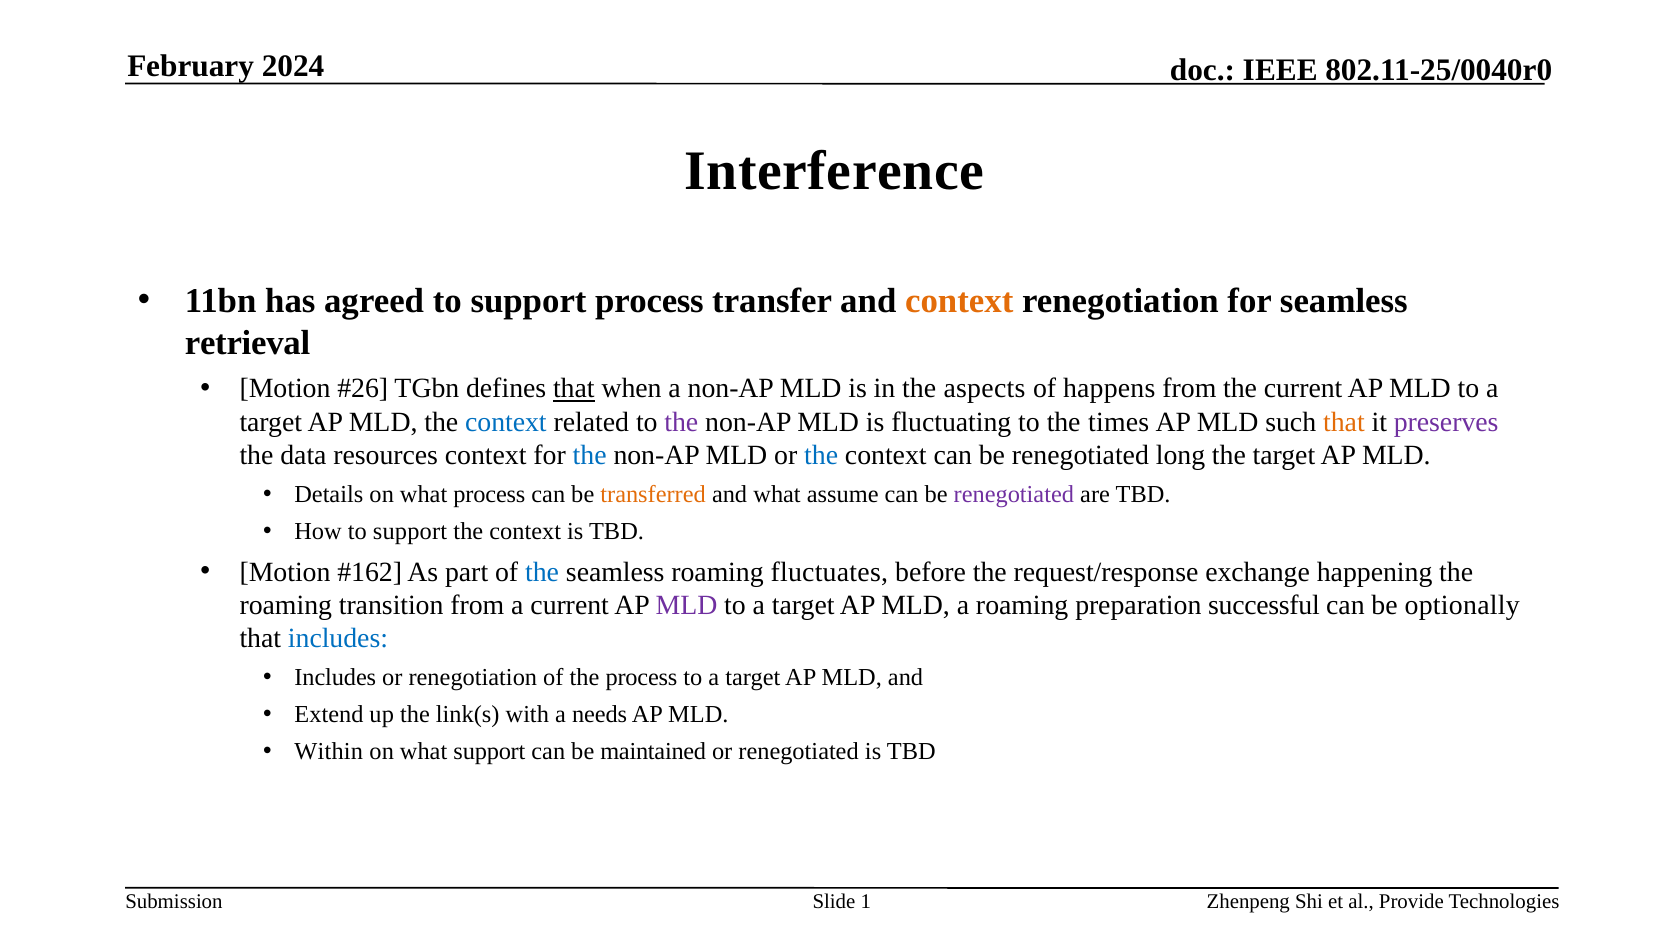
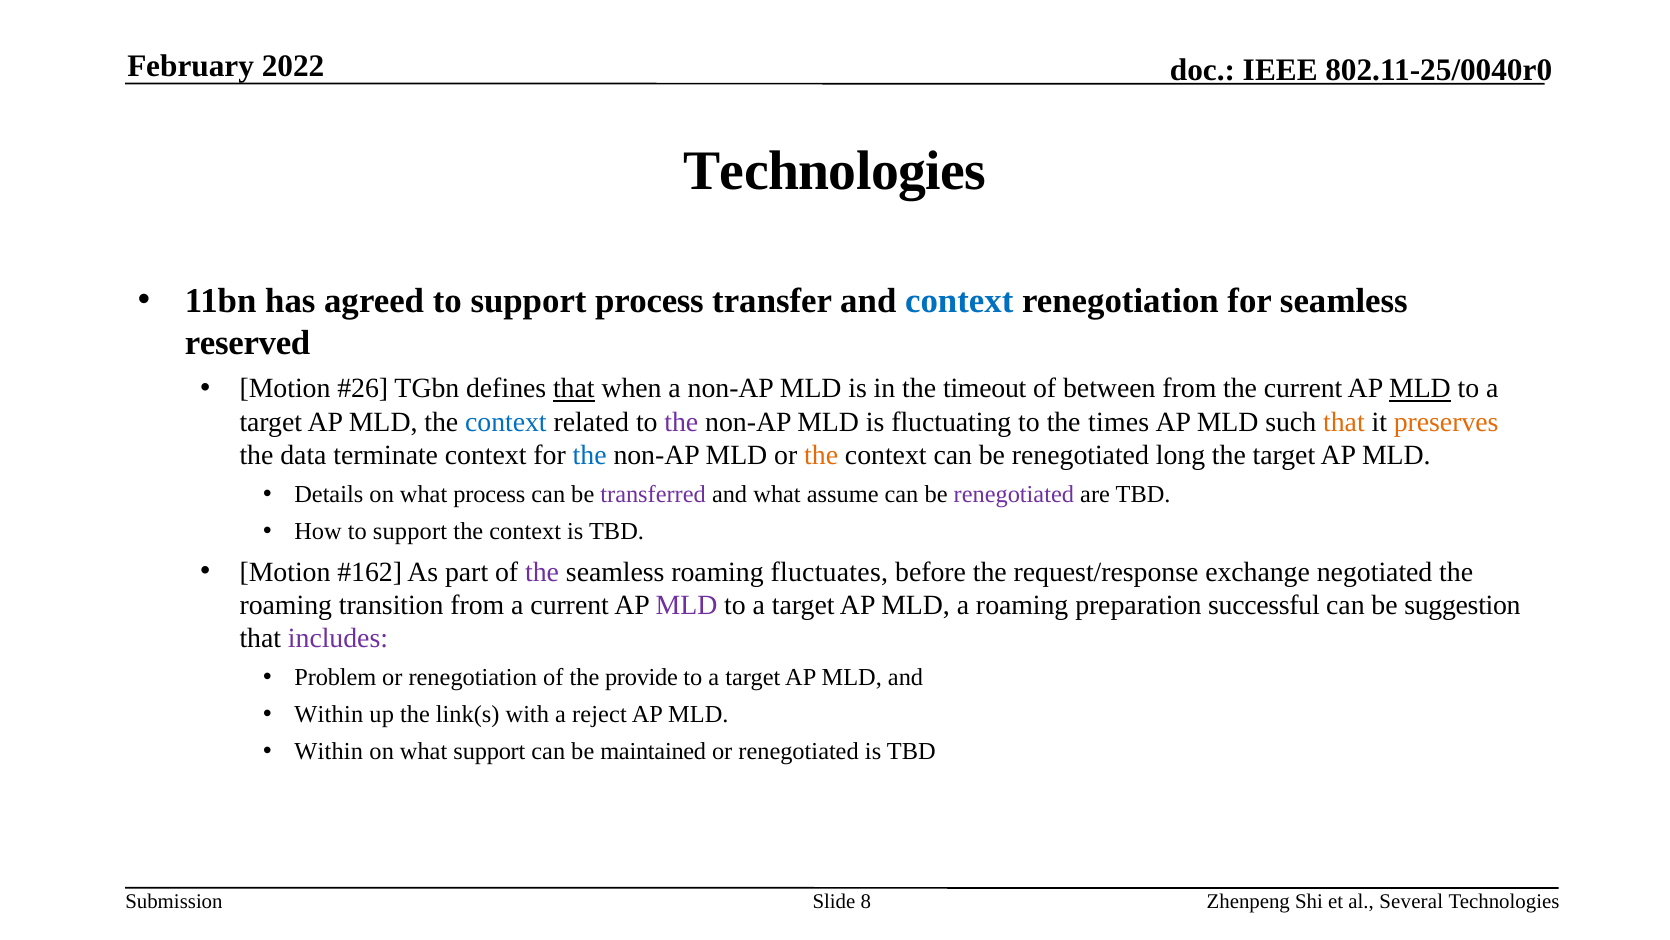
2024: 2024 -> 2022
Interference at (834, 171): Interference -> Technologies
context at (959, 301) colour: orange -> blue
retrieval: retrieval -> reserved
aspects: aspects -> timeout
happens: happens -> between
MLD at (1420, 389) underline: none -> present
preserves colour: purple -> orange
resources: resources -> terminate
the at (821, 455) colour: blue -> orange
transferred colour: orange -> purple
the at (542, 572) colour: blue -> purple
happening: happening -> negotiated
optionally: optionally -> suggestion
includes at (338, 638) colour: blue -> purple
Includes at (335, 677): Includes -> Problem
the process: process -> provide
Extend at (329, 714): Extend -> Within
needs: needs -> reject
1: 1 -> 8
Provide: Provide -> Several
